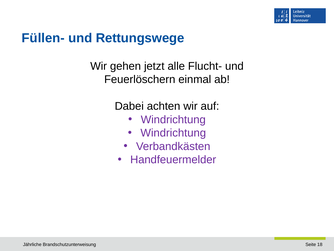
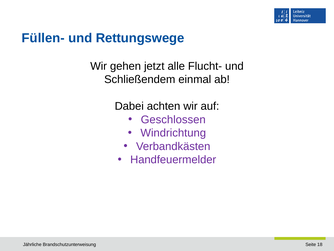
Feuerlöschern: Feuerlöschern -> Schließendem
Windrichtung at (173, 119): Windrichtung -> Geschlossen
